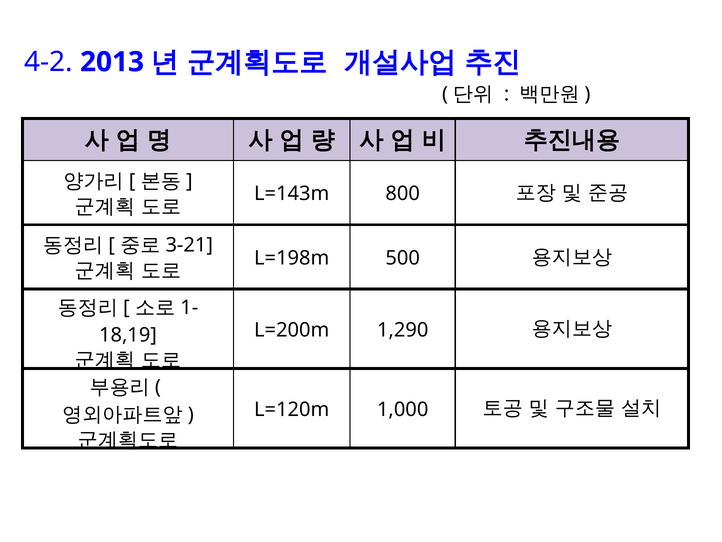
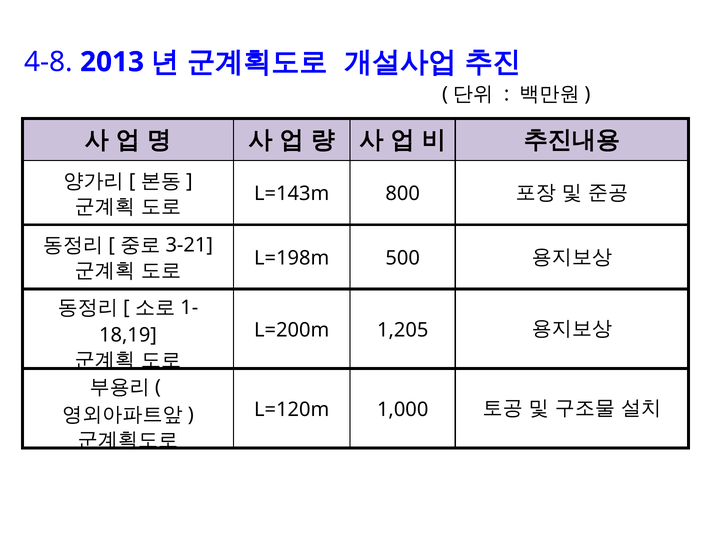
4-2: 4-2 -> 4-8
1,290: 1,290 -> 1,205
